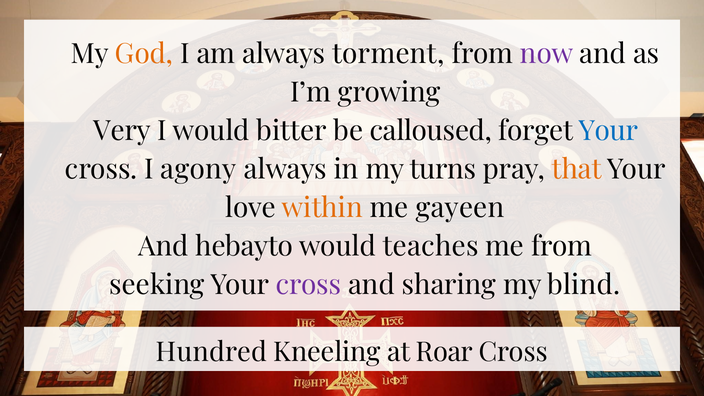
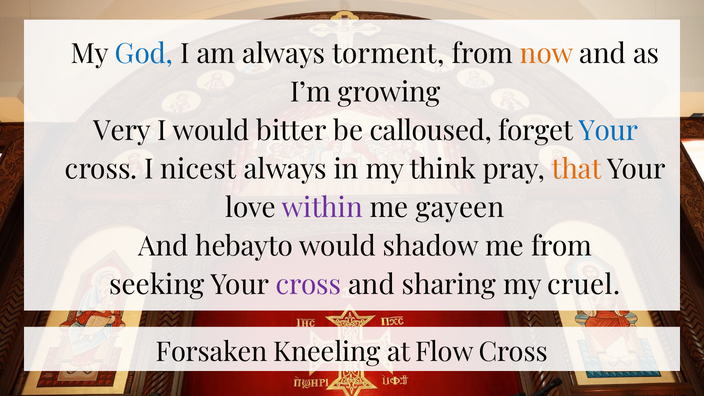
God colour: orange -> blue
now colour: purple -> orange
agony: agony -> nicest
turns: turns -> think
within colour: orange -> purple
teaches: teaches -> shadow
blind: blind -> cruel
Hundred: Hundred -> Forsaken
Roar: Roar -> Flow
